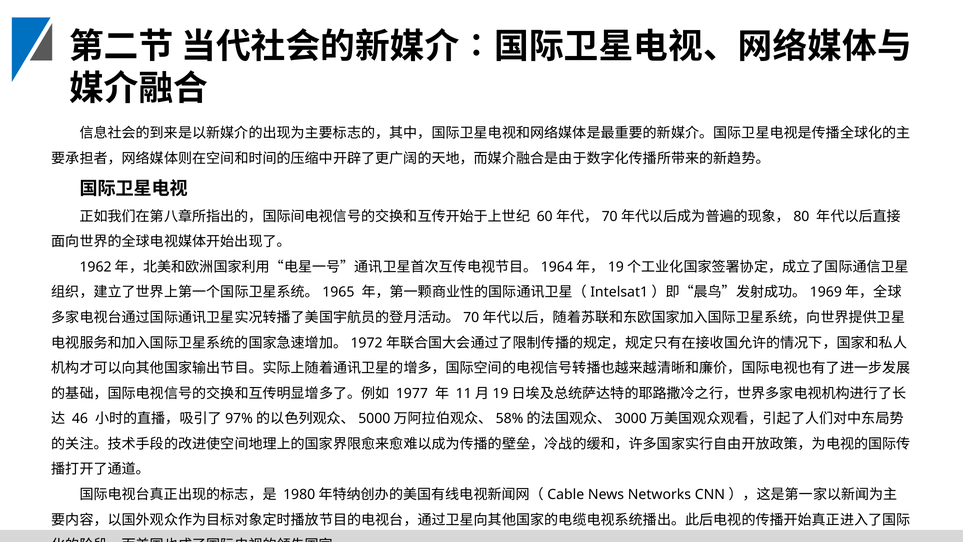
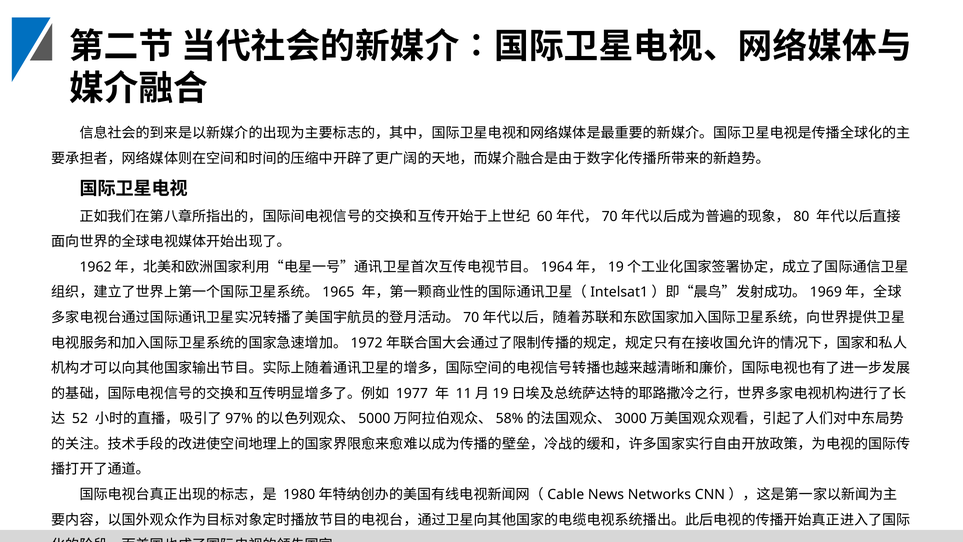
46: 46 -> 52
